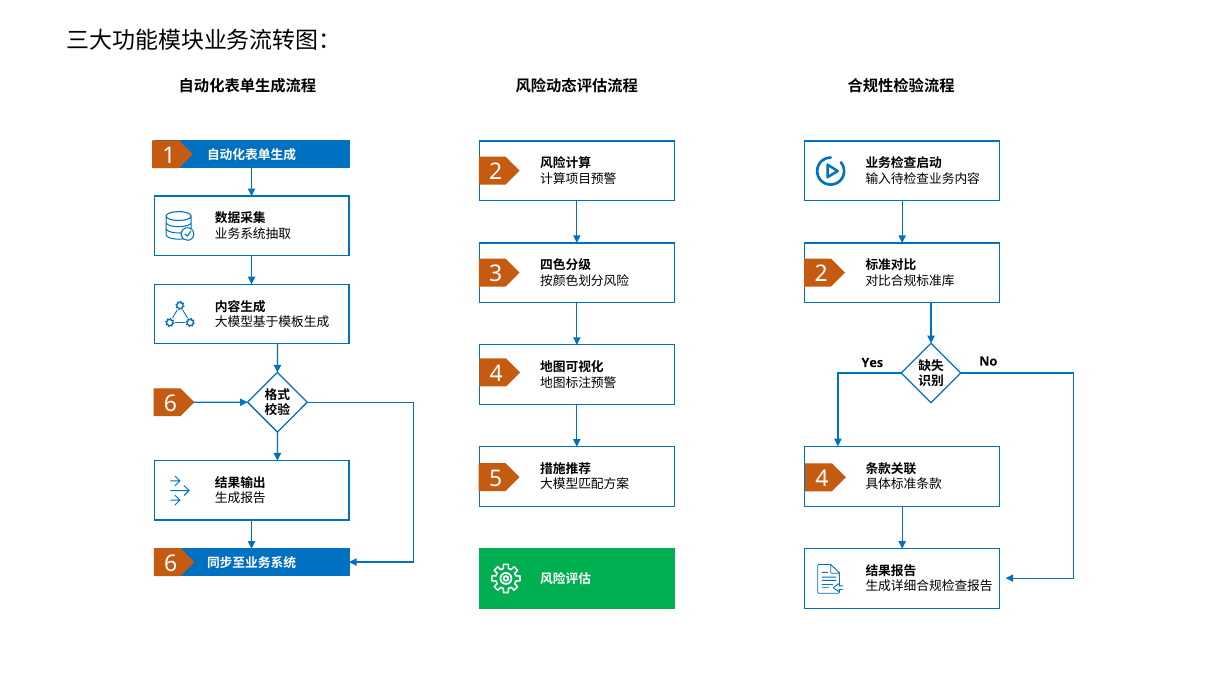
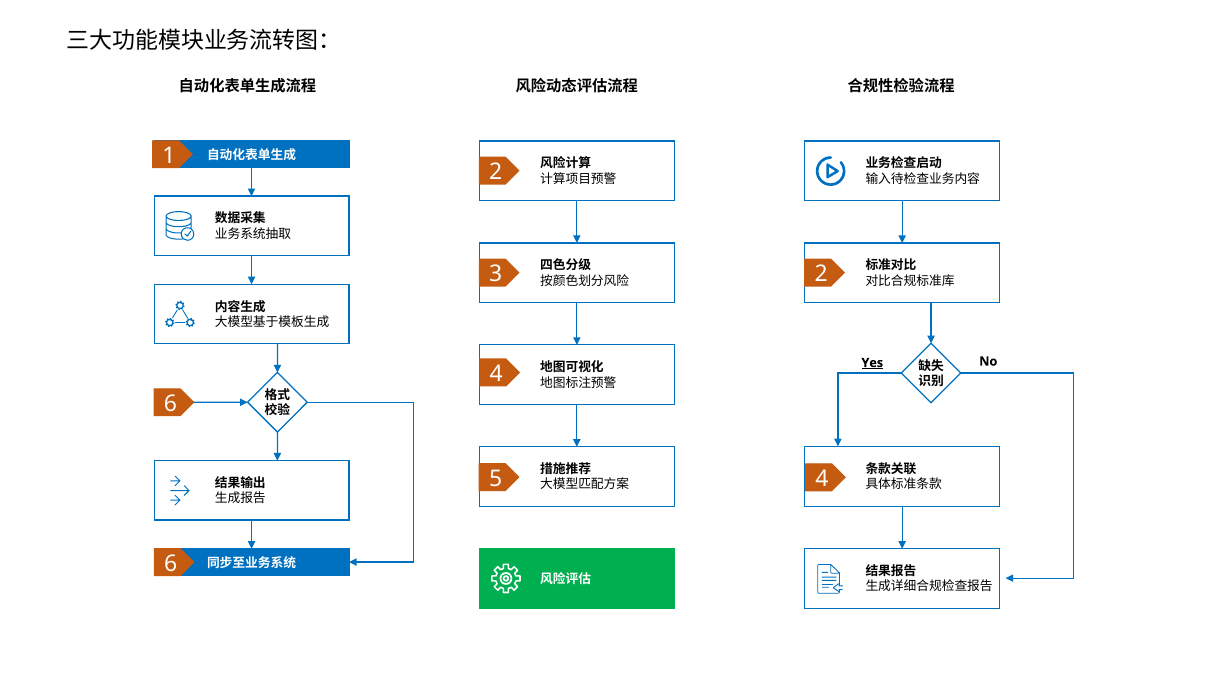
Yes underline: none -> present
